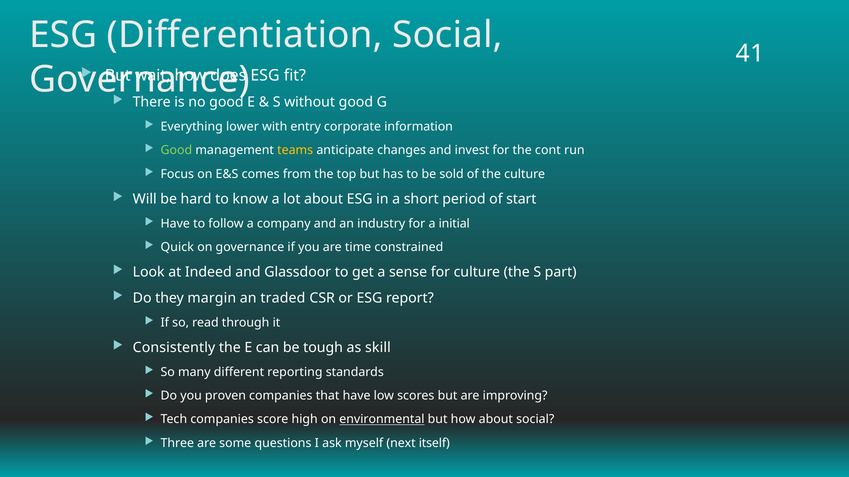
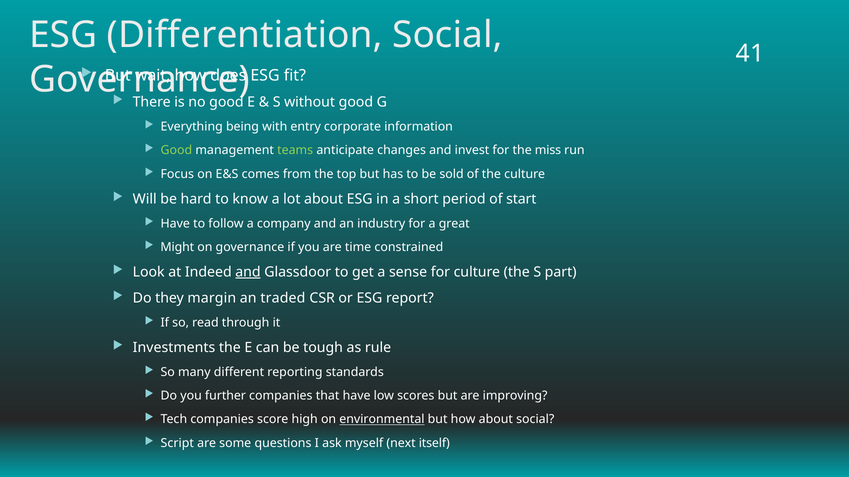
lower: lower -> being
teams colour: yellow -> light green
cont: cont -> miss
initial: initial -> great
Quick: Quick -> Might
and at (248, 272) underline: none -> present
Consistently: Consistently -> Investments
skill: skill -> rule
proven: proven -> further
Three: Three -> Script
